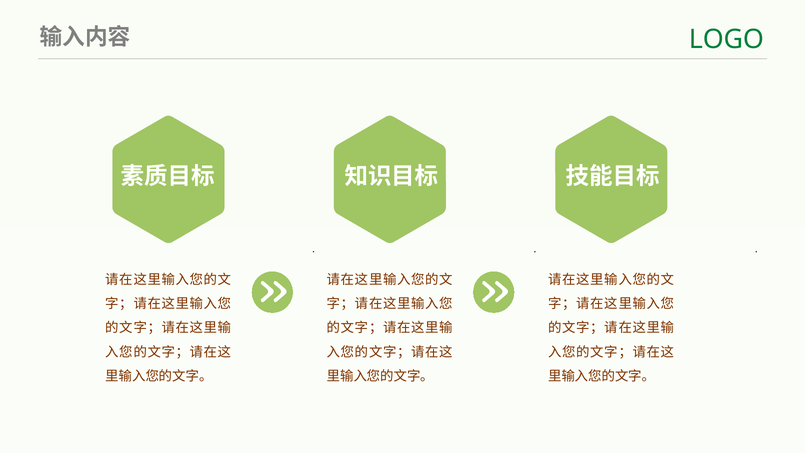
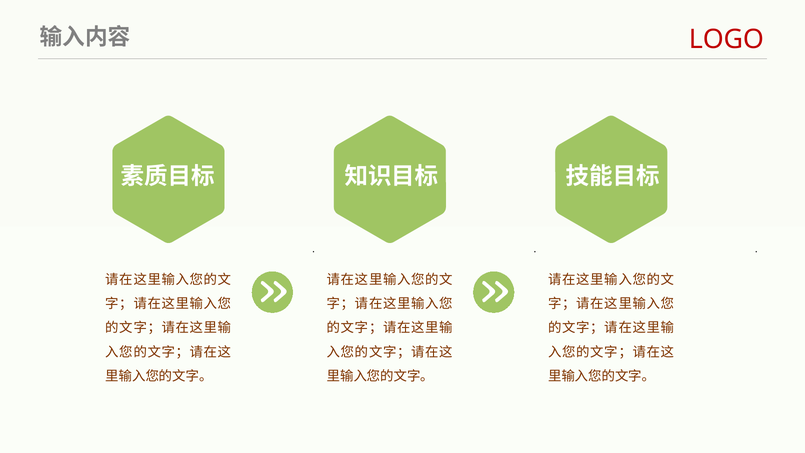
LOGO colour: green -> red
